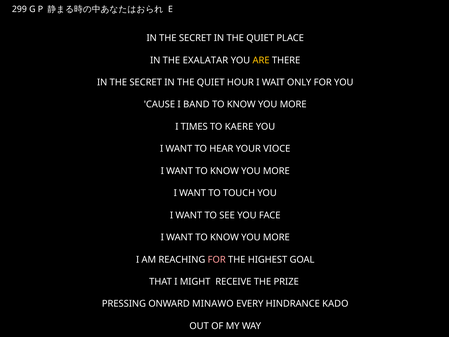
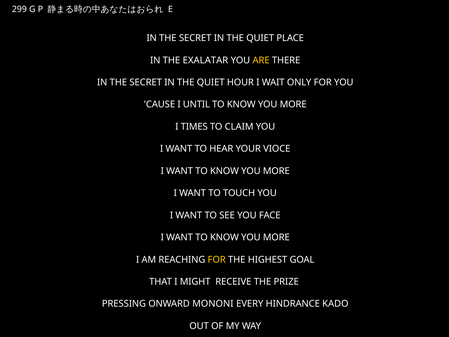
BAND: BAND -> UNTIL
KAERE: KAERE -> CLAIM
FOR at (217, 259) colour: pink -> yellow
MINAWO: MINAWO -> MONONI
